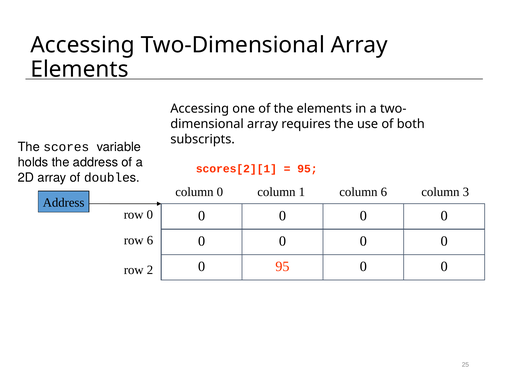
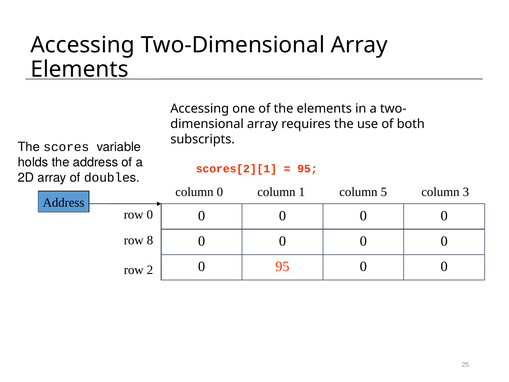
column 6: 6 -> 5
row 6: 6 -> 8
